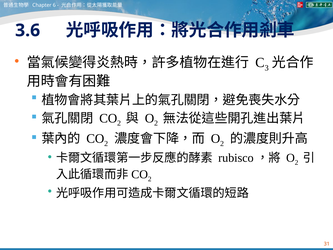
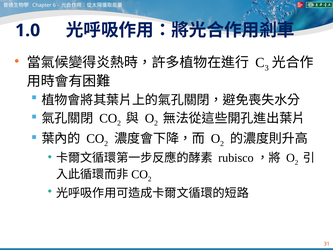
3.6: 3.6 -> 1.0
